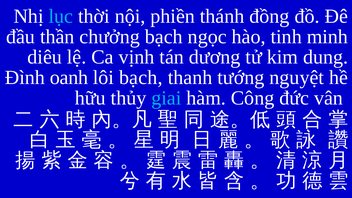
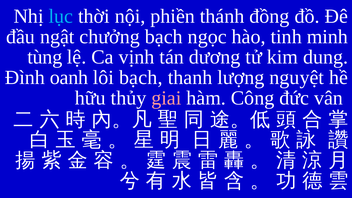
thần: thần -> ngật
diêu: diêu -> tùng
tướng: tướng -> lượng
giai colour: light blue -> pink
